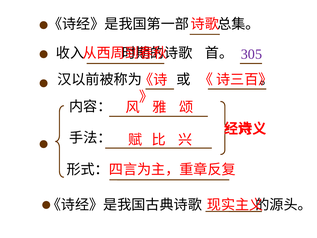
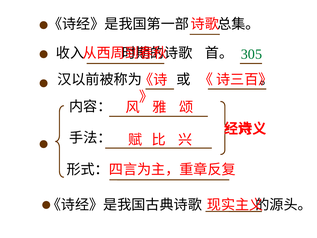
305 colour: purple -> green
